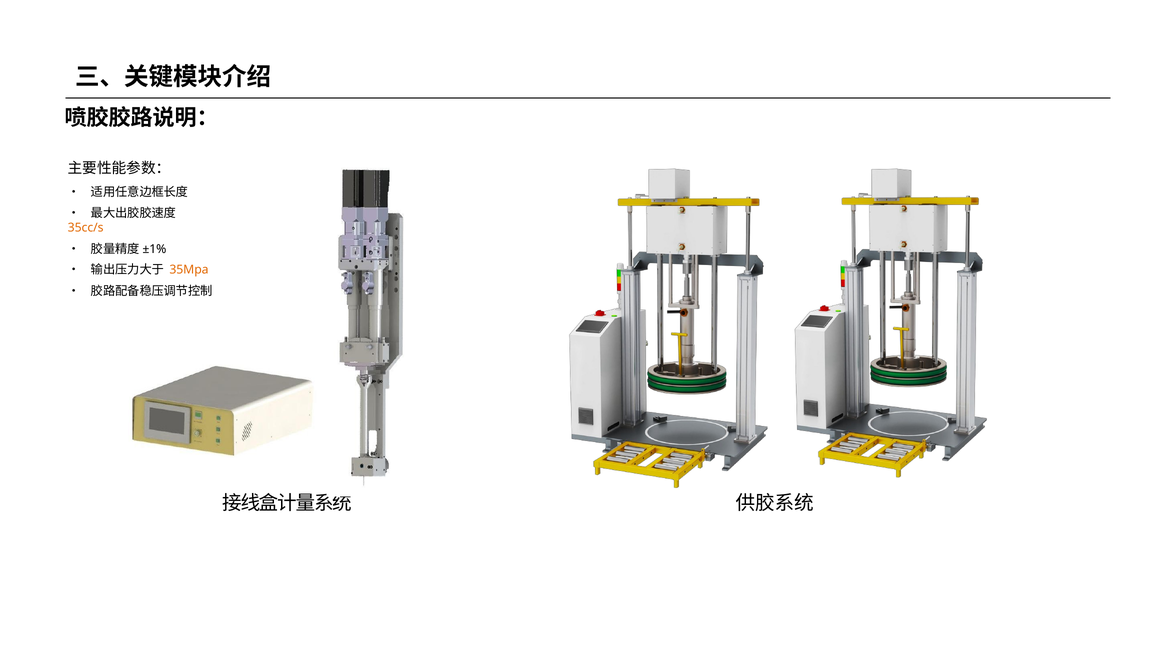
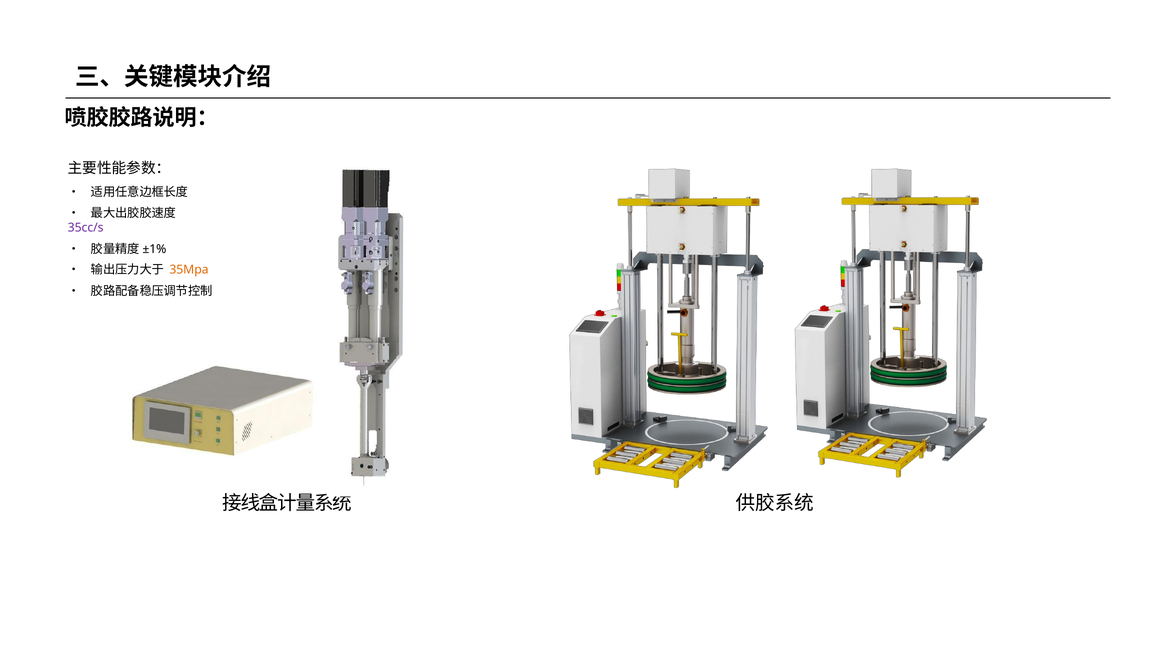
35cc/s colour: orange -> purple
